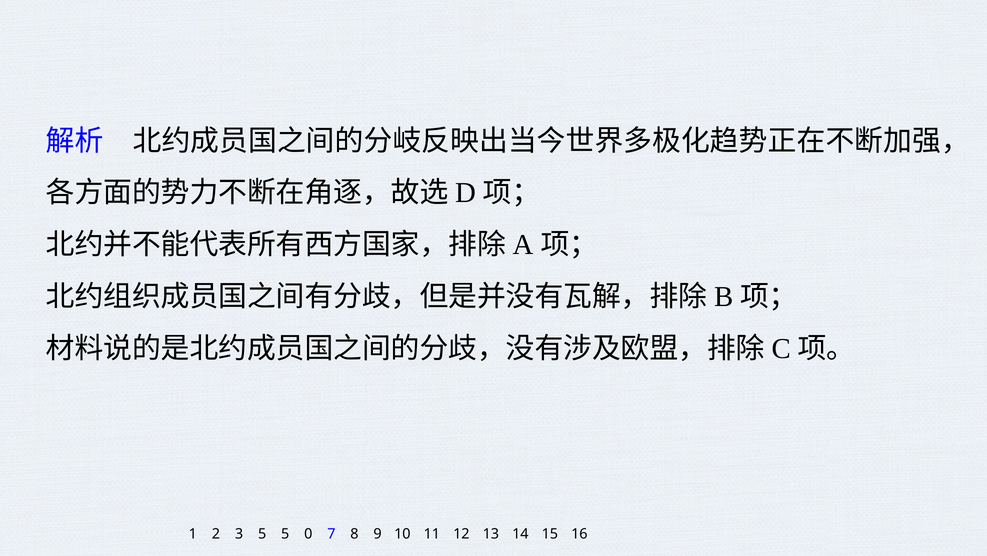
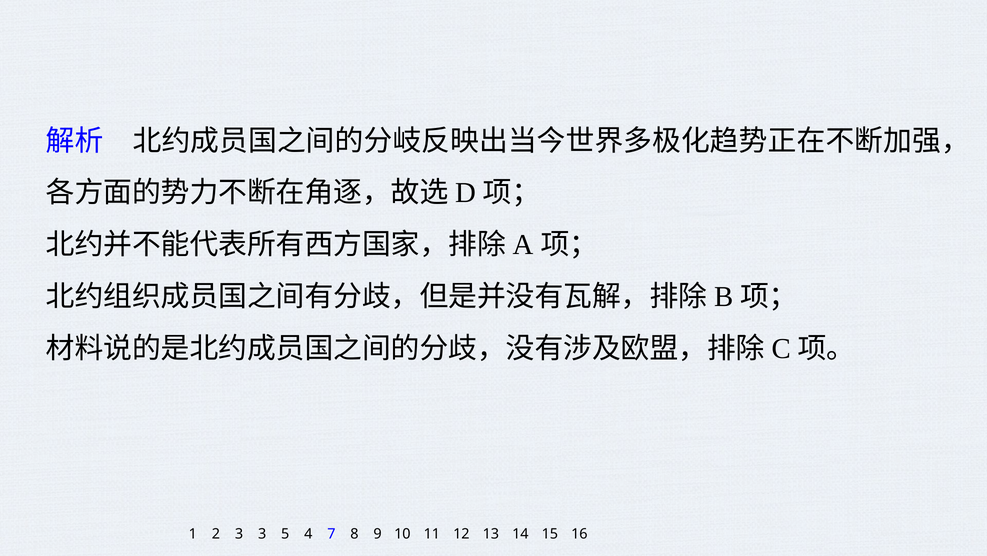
3 5: 5 -> 3
0: 0 -> 4
